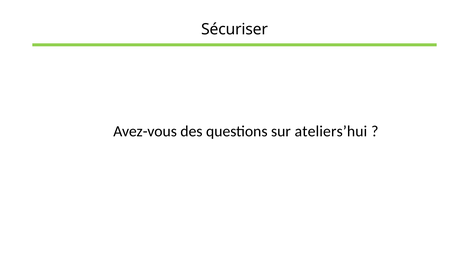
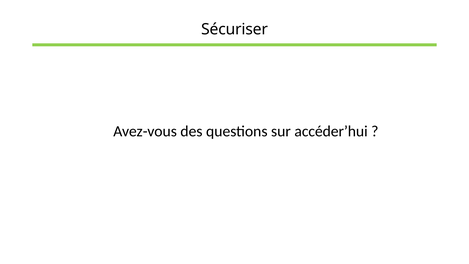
ateliers’hui: ateliers’hui -> accéder’hui
